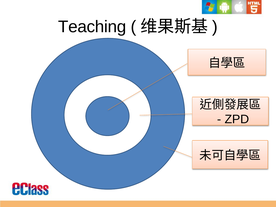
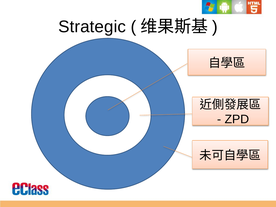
Teaching: Teaching -> Strategic
